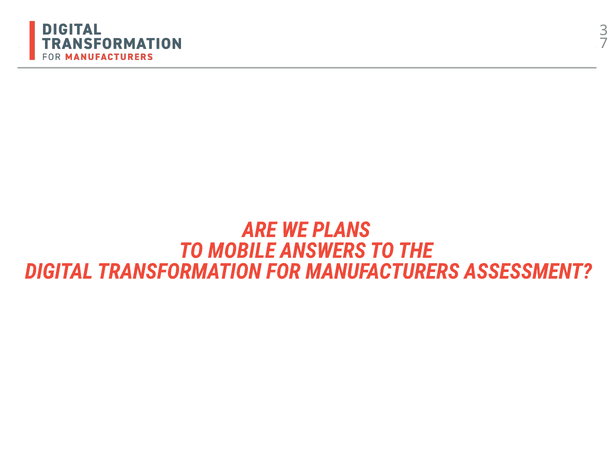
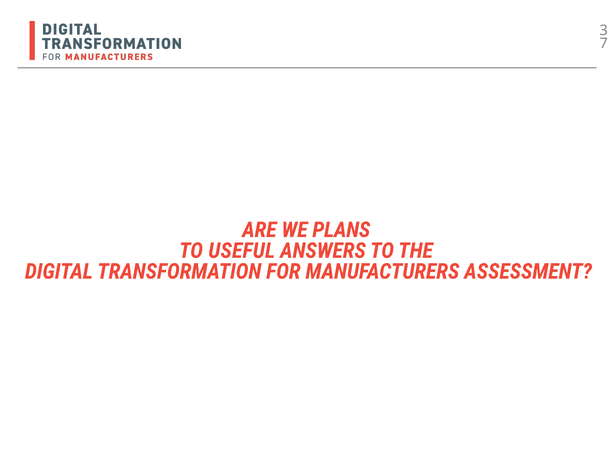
MOBILE: MOBILE -> USEFUL
